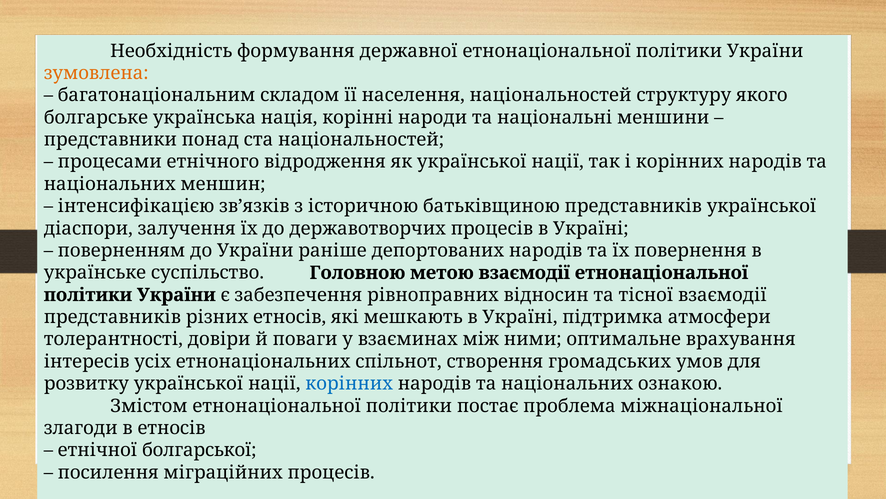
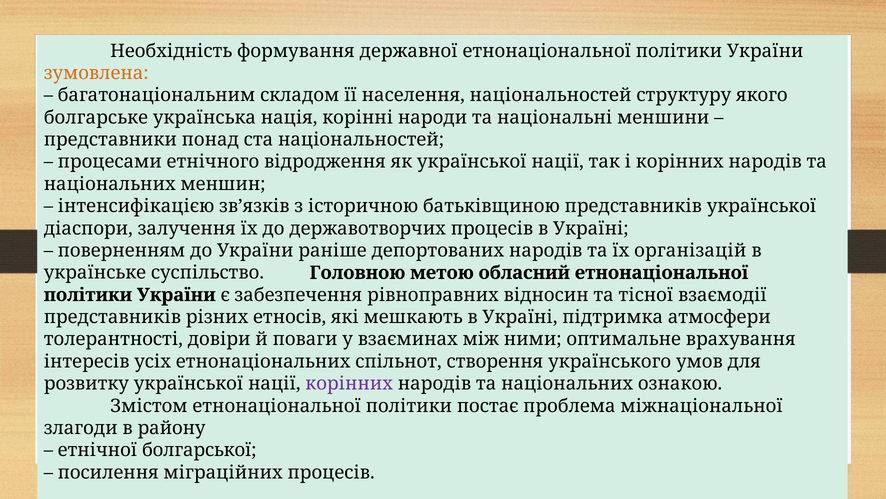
повернення: повернення -> організацій
метою взаємодії: взаємодії -> обласний
громадських: громадських -> українського
корінних at (349, 383) colour: blue -> purple
в етносів: етносів -> району
